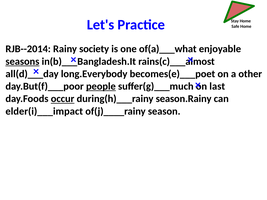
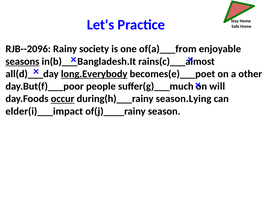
RJB--2014: RJB--2014 -> RJB--2096
of(a)___what: of(a)___what -> of(a)___from
long.Everybody underline: none -> present
people underline: present -> none
last: last -> will
season.Rainy: season.Rainy -> season.Lying
